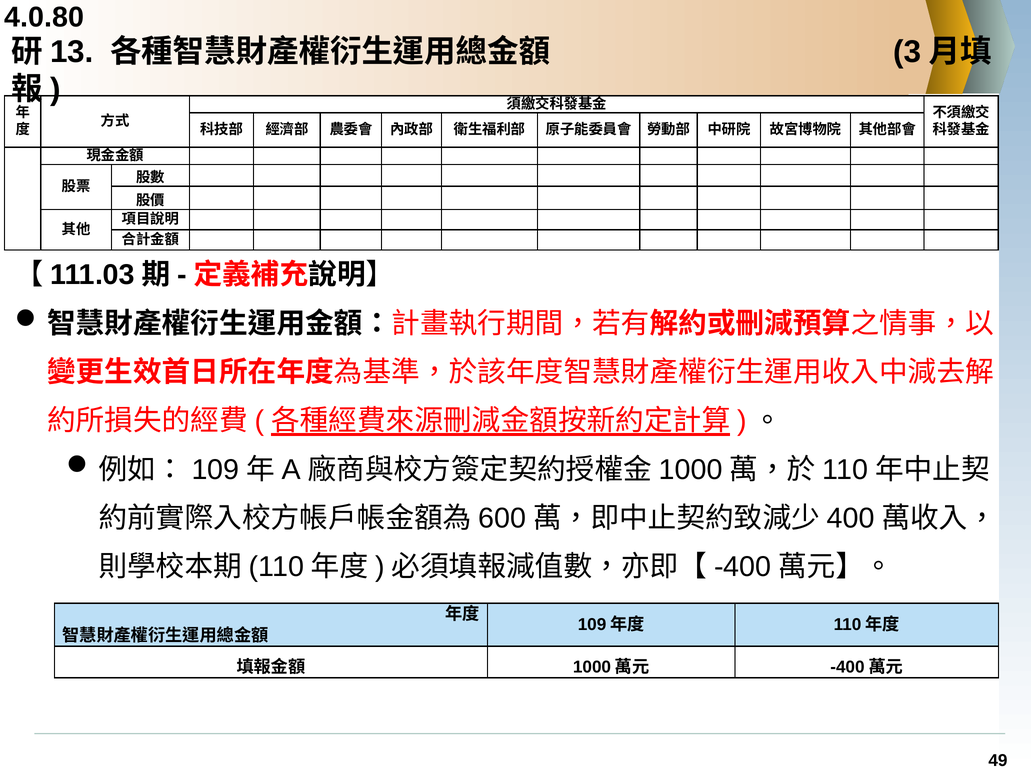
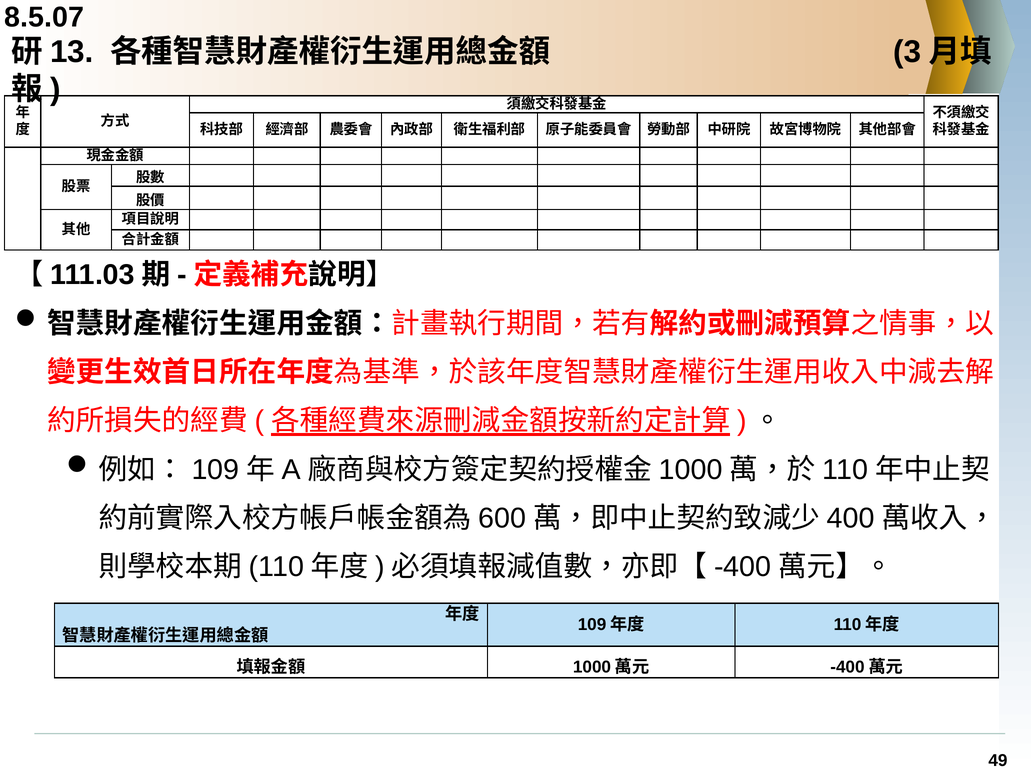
4.0.80: 4.0.80 -> 8.5.07
